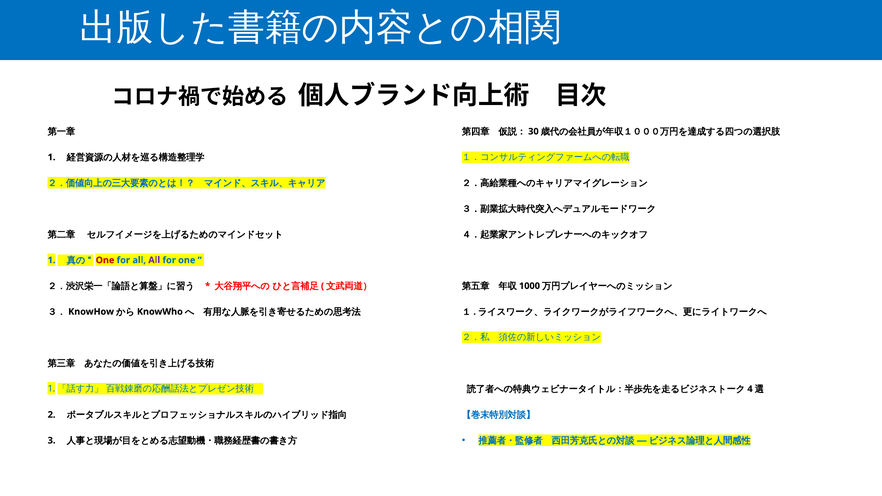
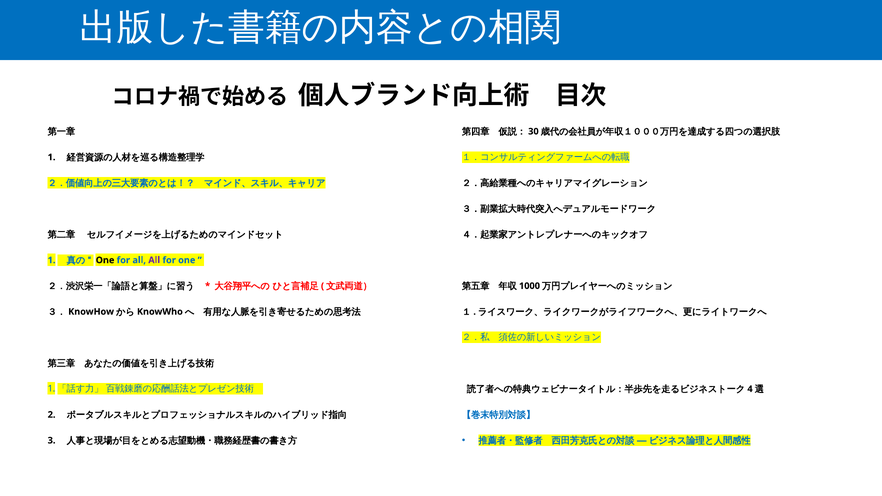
One at (105, 260) colour: red -> black
